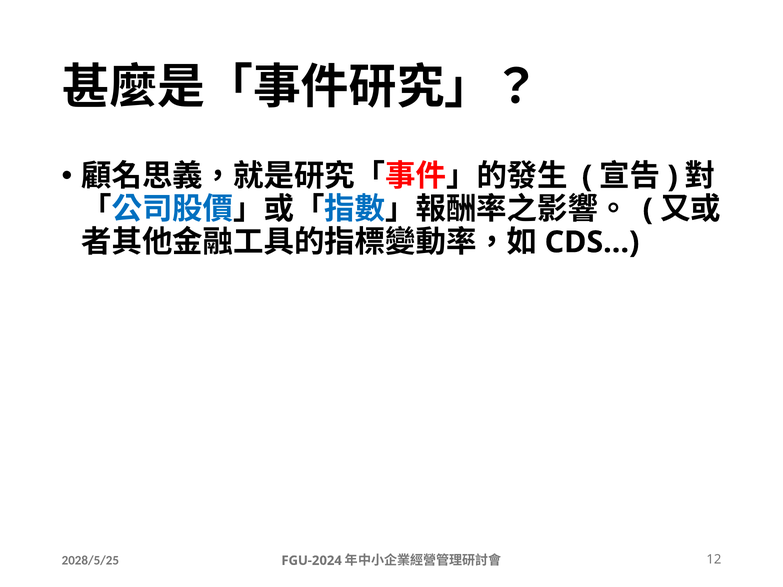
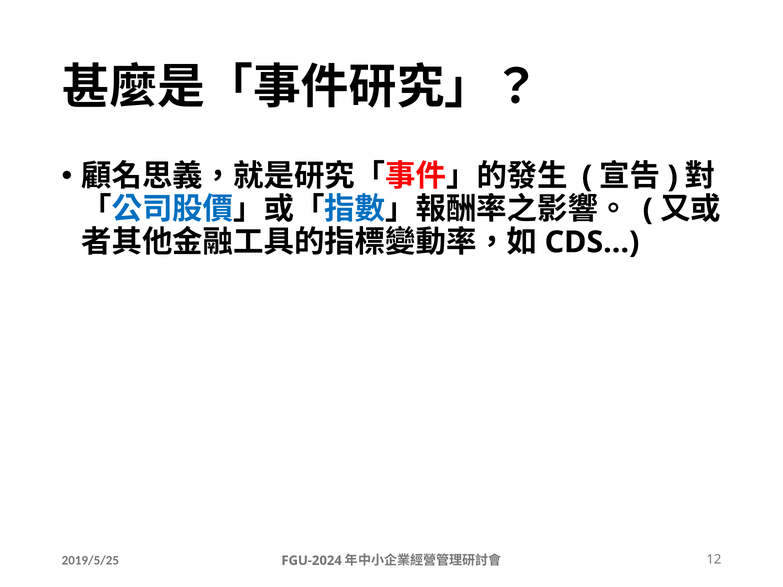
2028/5/25: 2028/5/25 -> 2019/5/25
